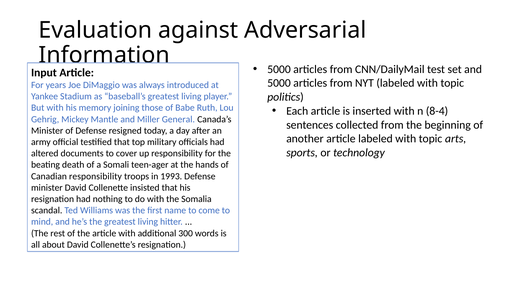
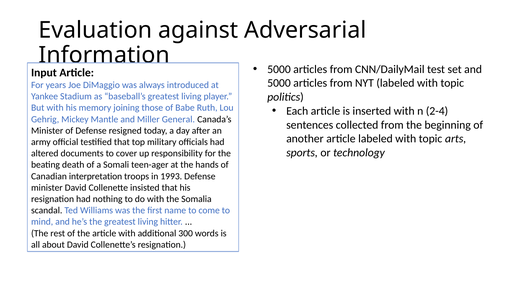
8-4: 8-4 -> 2-4
Canadian responsibility: responsibility -> interpretation
